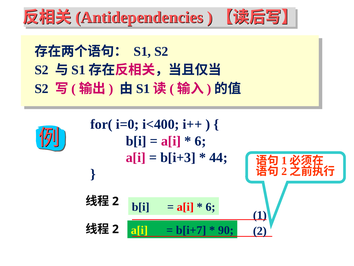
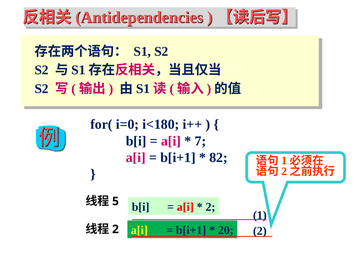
i<400: i<400 -> i<180
6 at (200, 141): 6 -> 7
b[i+3 at (178, 157): b[i+3 -> b[i+1
44: 44 -> 82
2 at (115, 201): 2 -> 5
6 at (210, 207): 6 -> 2
b[i+7 at (191, 230): b[i+7 -> b[i+1
90: 90 -> 20
